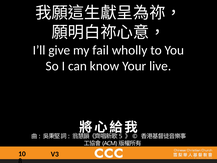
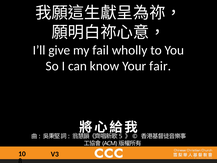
live: live -> fair
